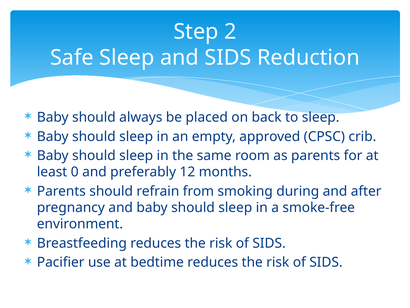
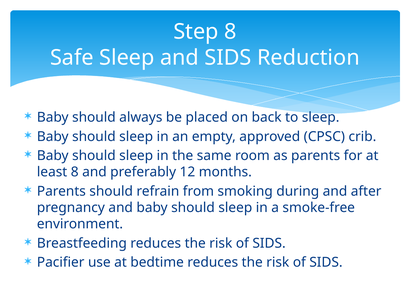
Step 2: 2 -> 8
least 0: 0 -> 8
